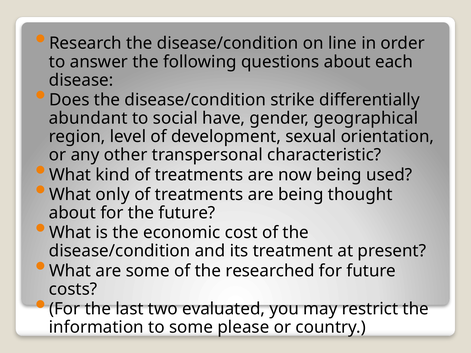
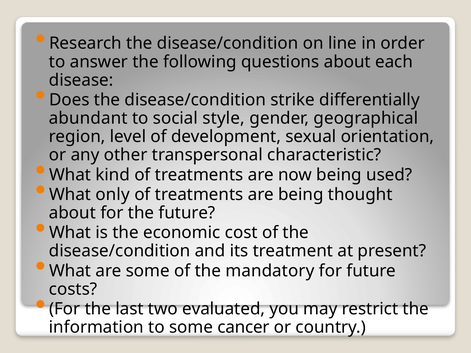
have: have -> style
researched: researched -> mandatory
please: please -> cancer
